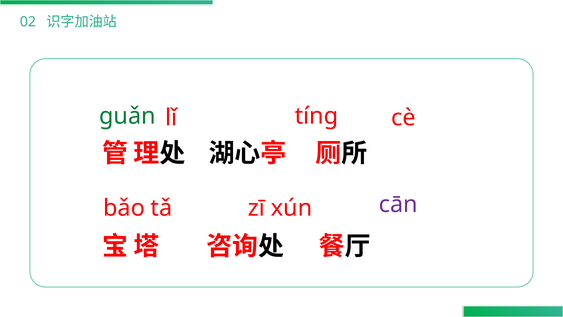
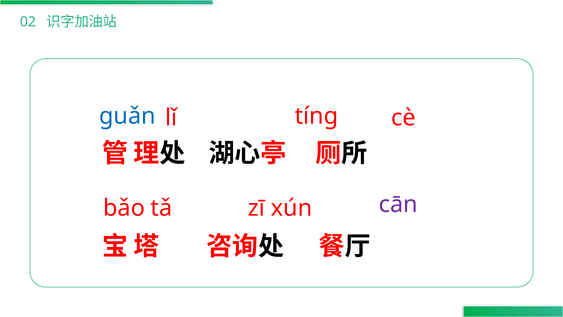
ɡuǎn colour: green -> blue
